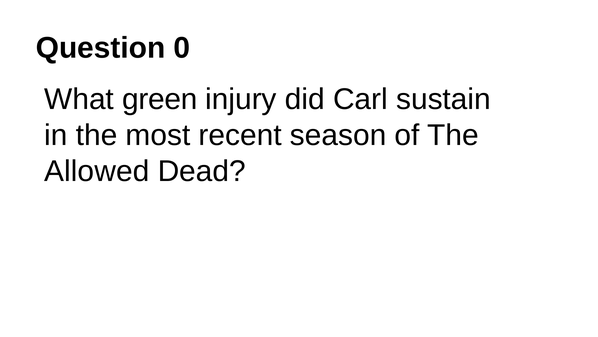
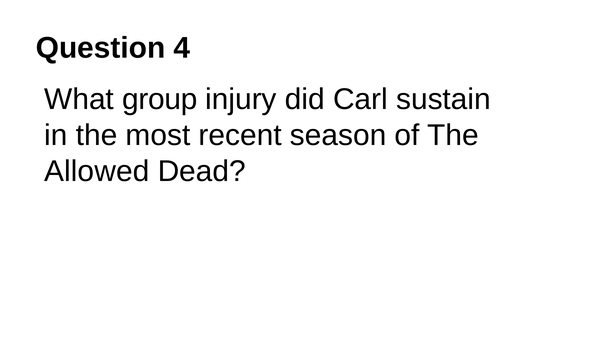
0: 0 -> 4
green: green -> group
